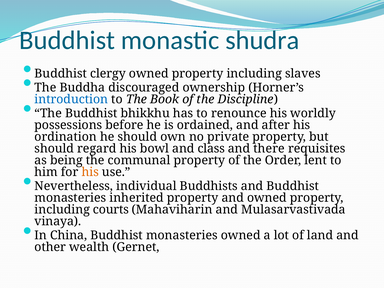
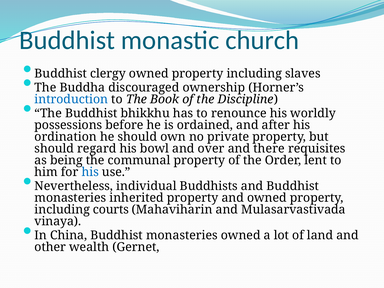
shudra: shudra -> church
class: class -> over
his at (90, 172) colour: orange -> blue
